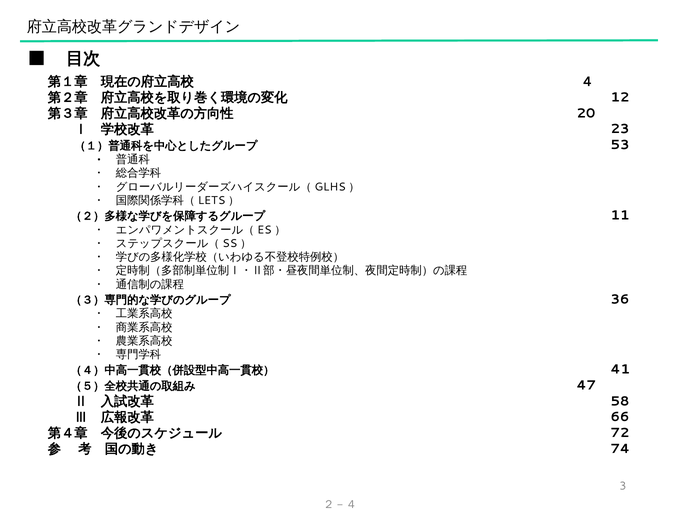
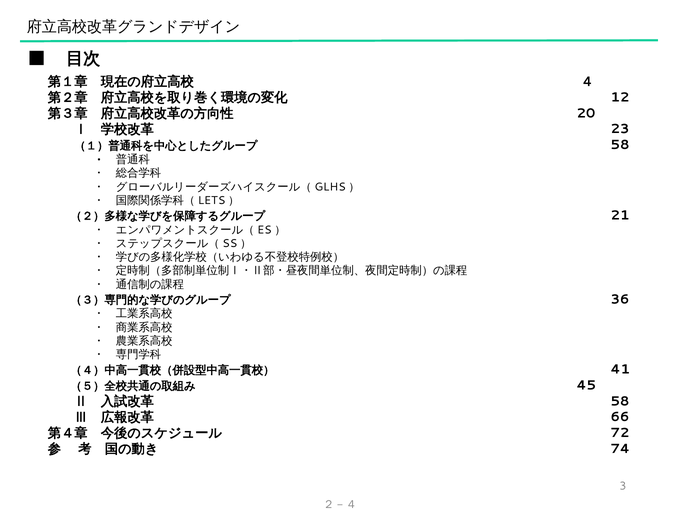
53 at (620, 145): 53 -> 58
11: 11 -> 21
47: 47 -> 45
